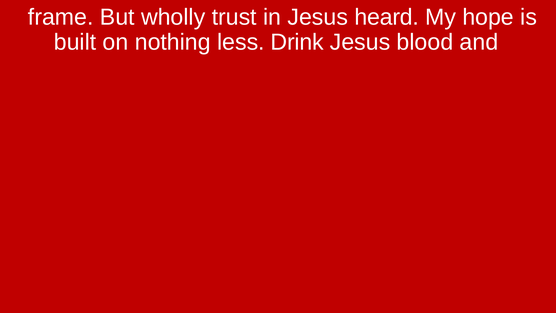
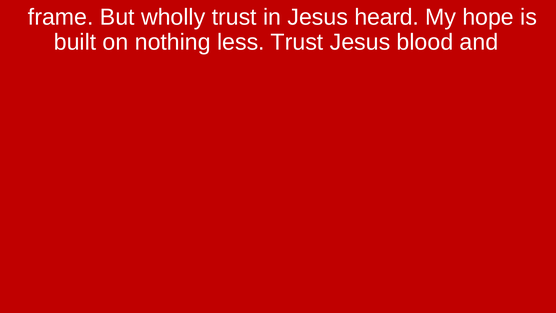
less Drink: Drink -> Trust
